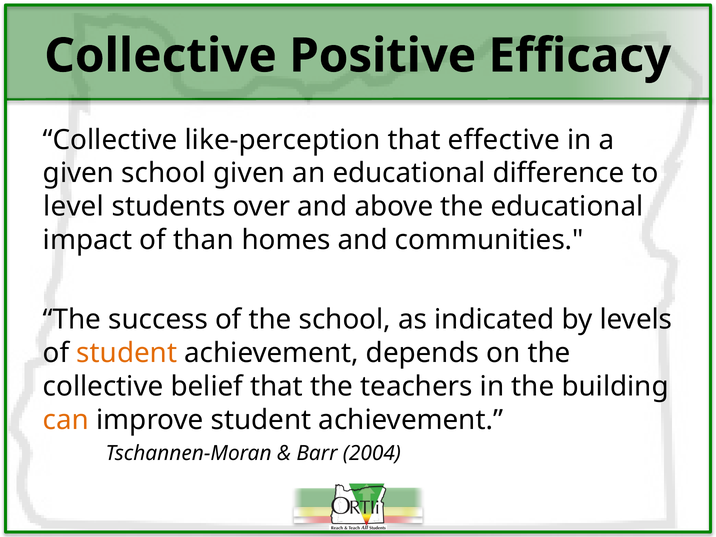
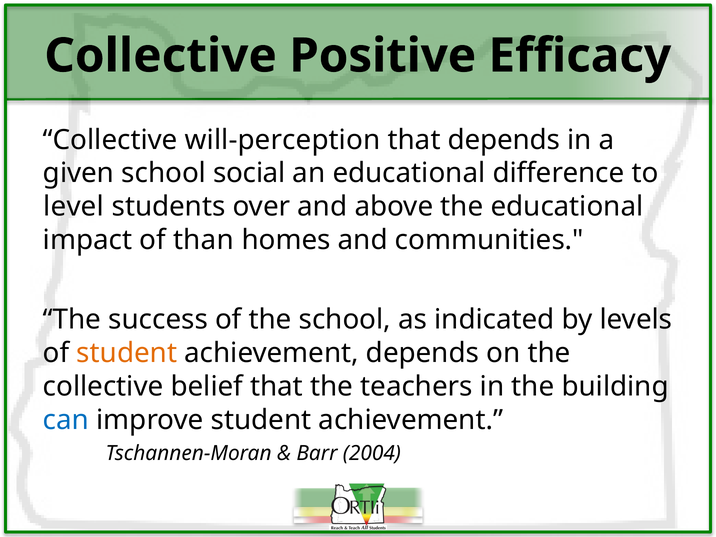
like-perception: like-perception -> will-perception
that effective: effective -> depends
school given: given -> social
can colour: orange -> blue
